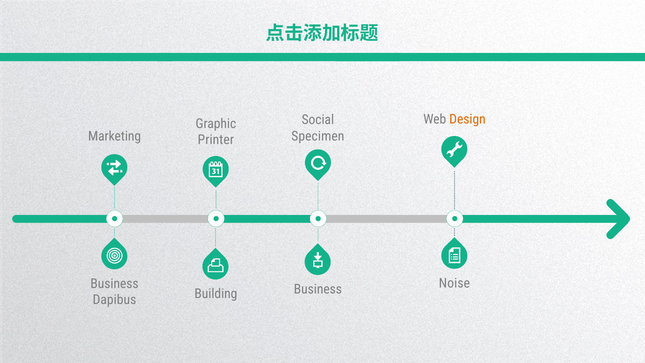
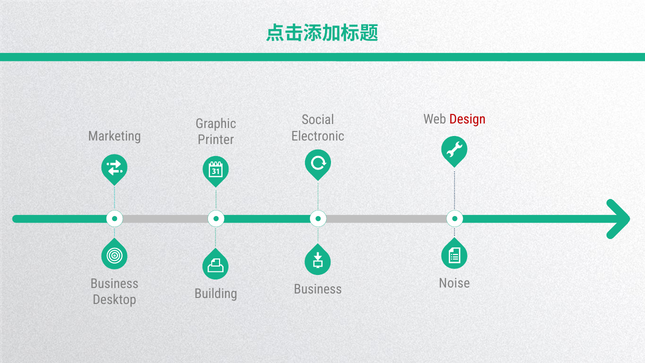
Design colour: orange -> red
Specimen: Specimen -> Electronic
Dapibus: Dapibus -> Desktop
